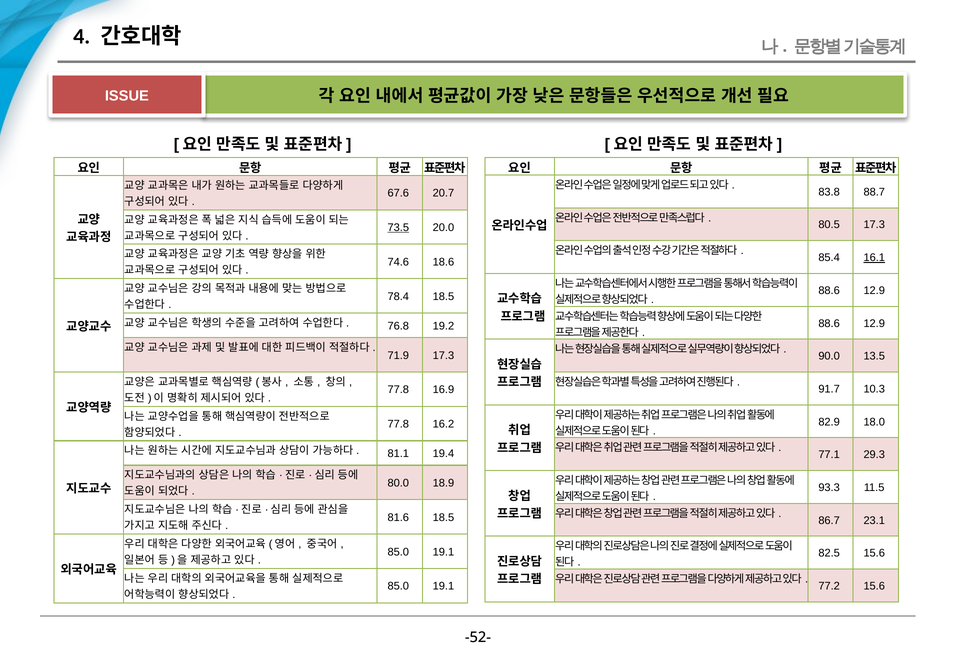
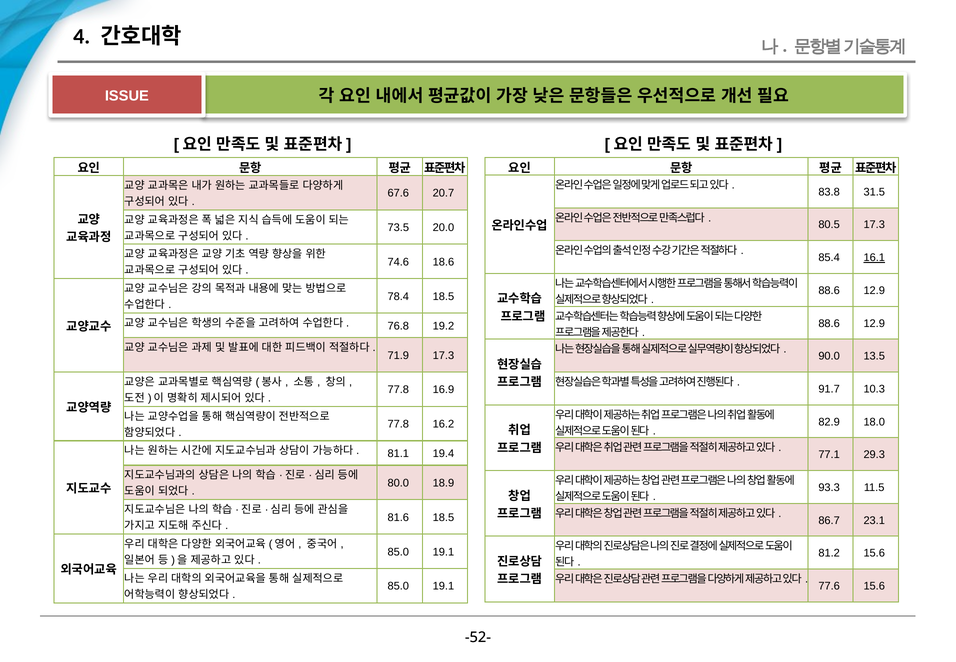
88.7: 88.7 -> 31.5
73.5 underline: present -> none
82.5: 82.5 -> 81.2
77.2: 77.2 -> 77.6
